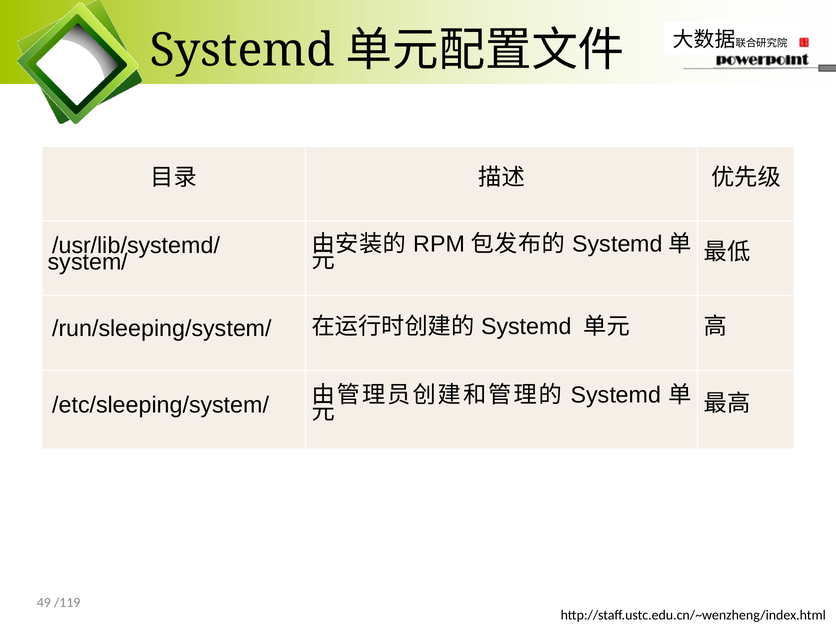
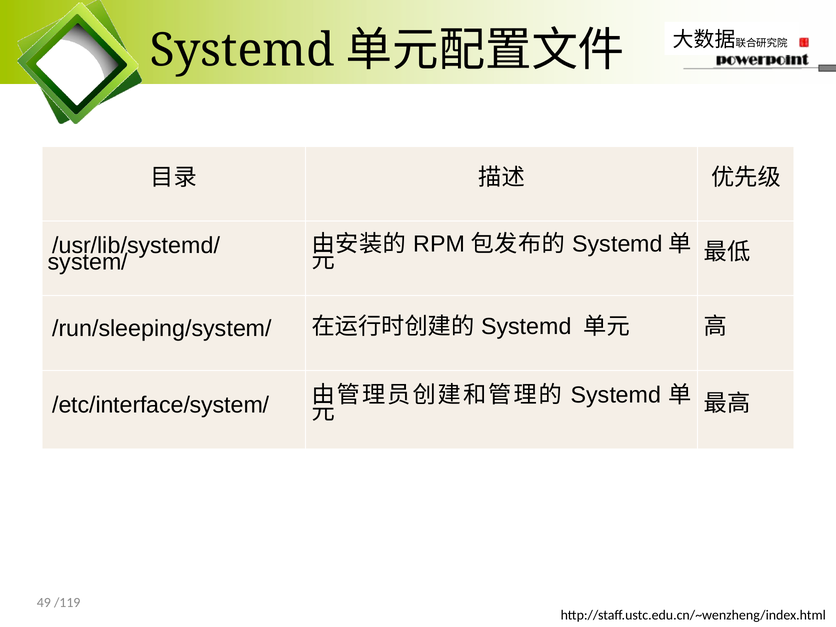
/etc/sleeping/system/: /etc/sleeping/system/ -> /etc/interface/system/
